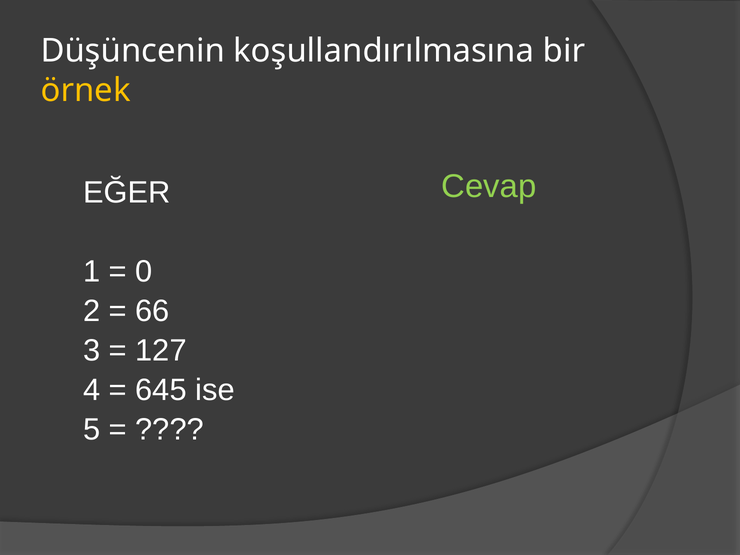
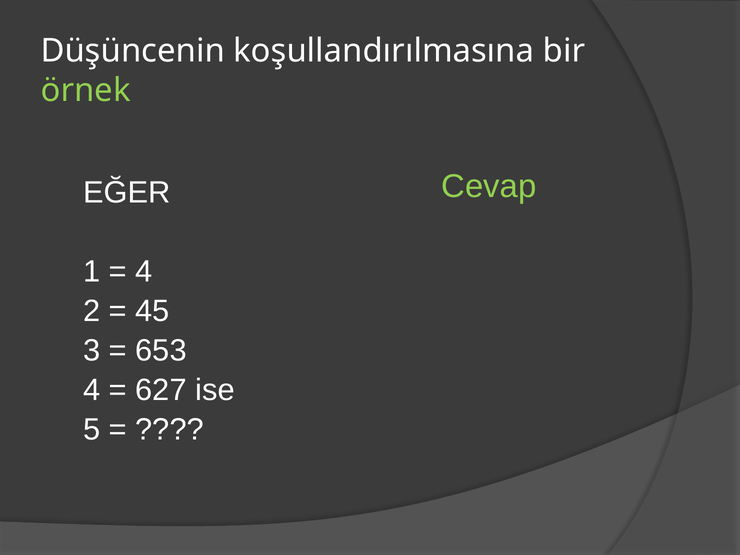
örnek colour: yellow -> light green
0 at (144, 272): 0 -> 4
66: 66 -> 45
127: 127 -> 653
645: 645 -> 627
